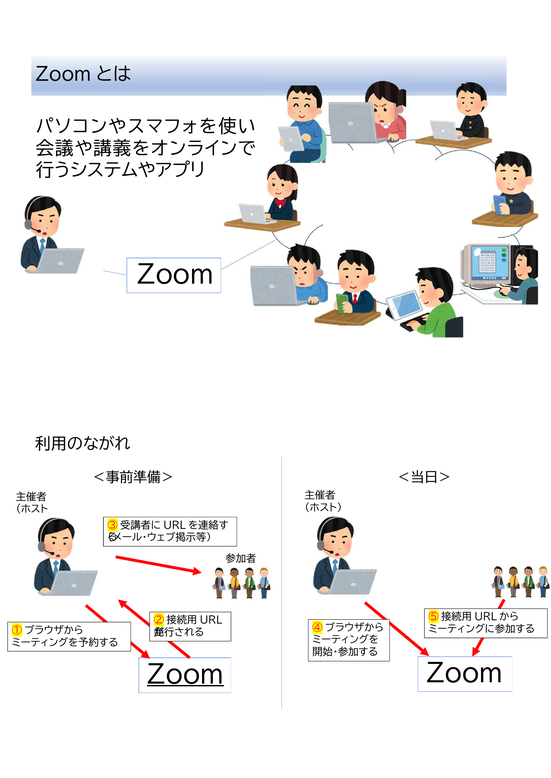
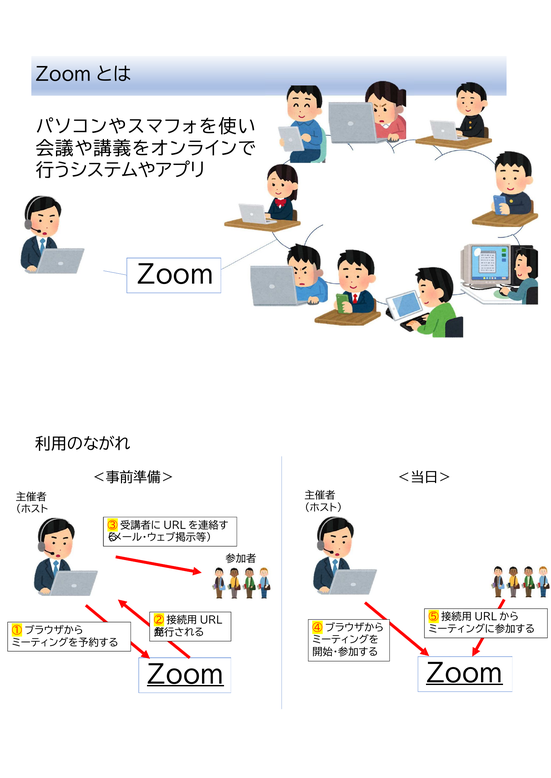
Zoom at (465, 674) underline: none -> present
